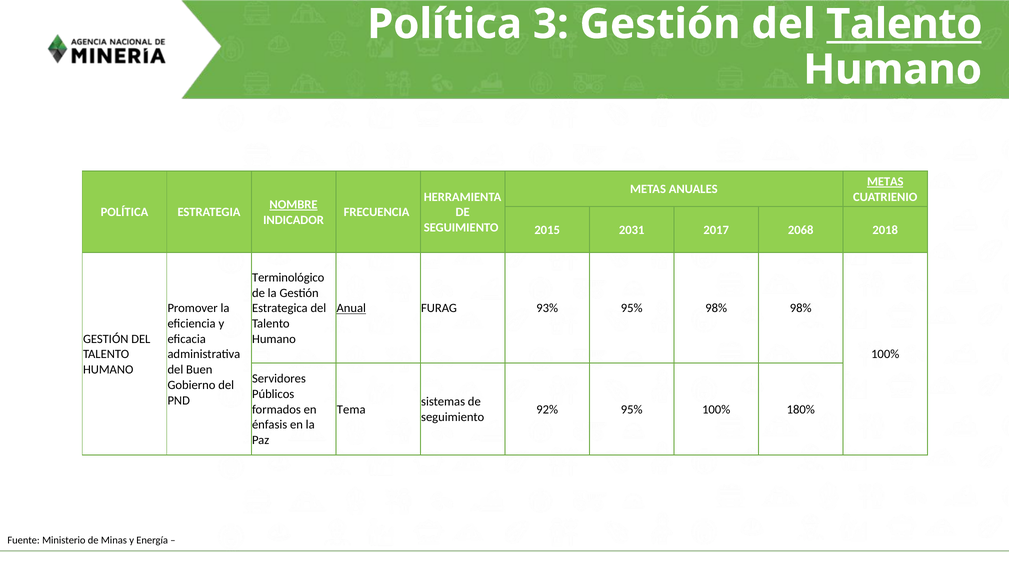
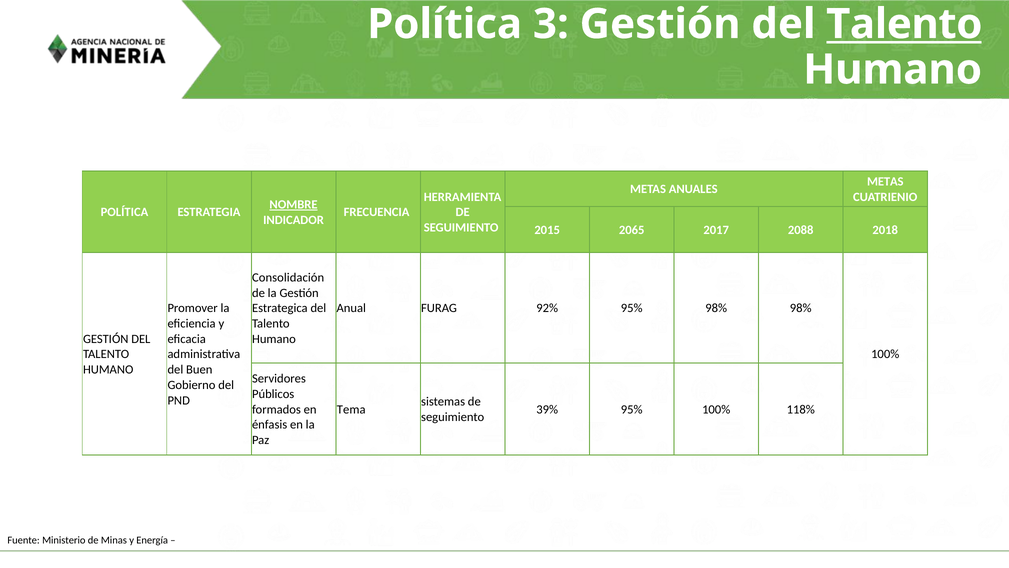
METAS at (885, 181) underline: present -> none
2031: 2031 -> 2065
2068: 2068 -> 2088
Terminológico: Terminológico -> Consolidación
Anual underline: present -> none
93%: 93% -> 92%
92%: 92% -> 39%
180%: 180% -> 118%
